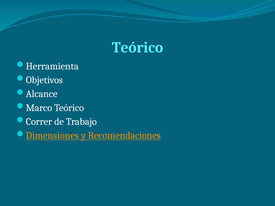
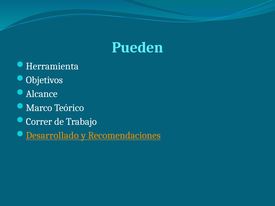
Teórico at (138, 47): Teórico -> Pueden
Dimensiones: Dimensiones -> Desarrollado
